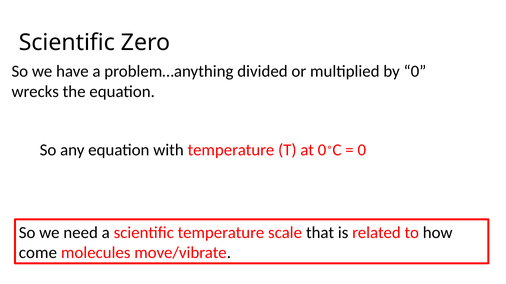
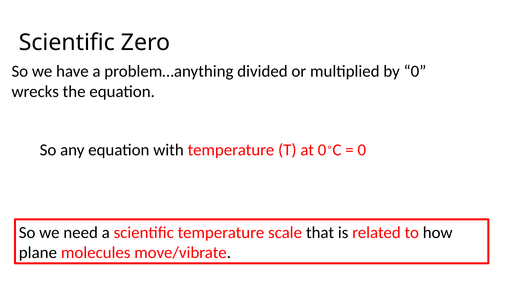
come: come -> plane
